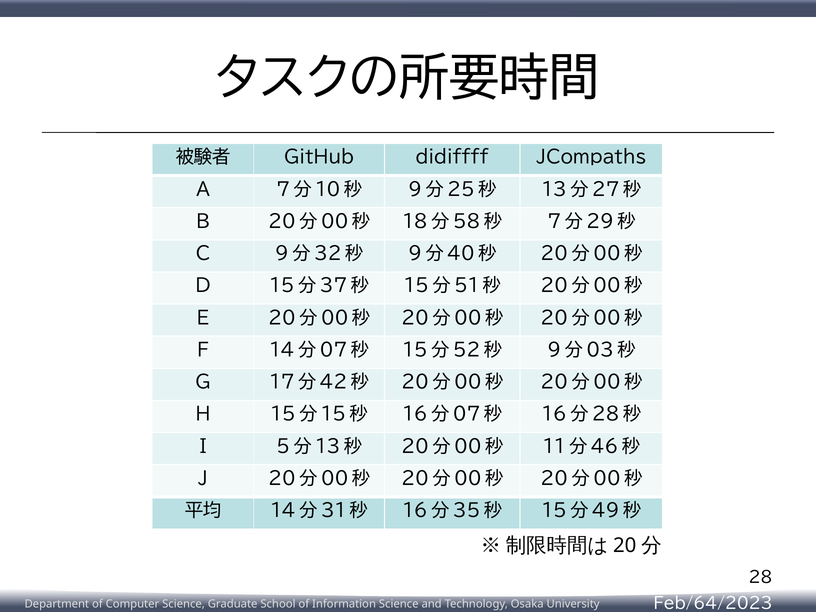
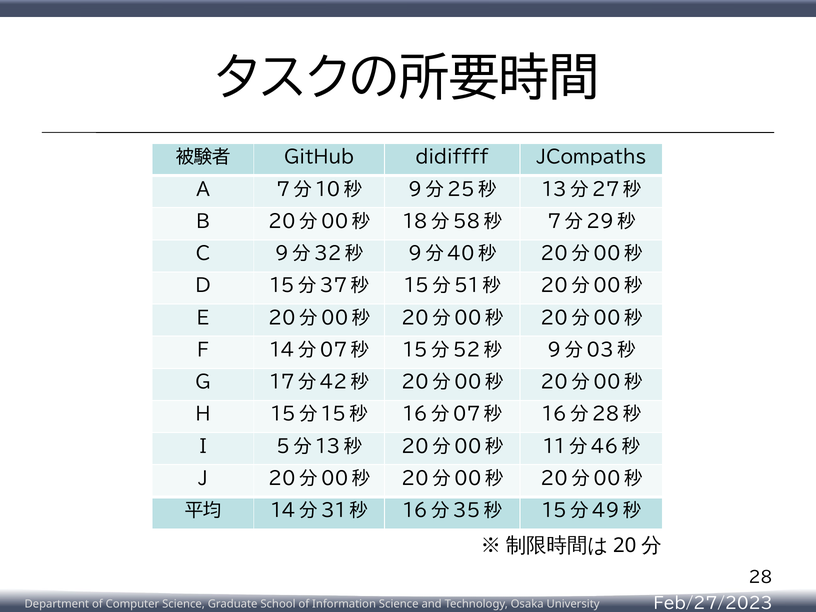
Feb/64/2023: Feb/64/2023 -> Feb/27/2023
